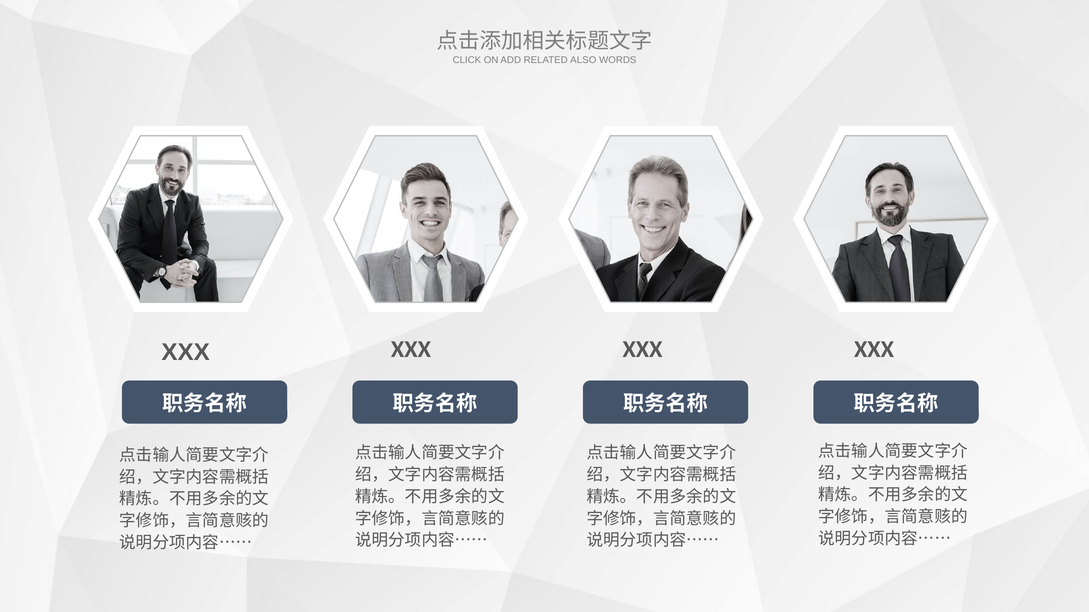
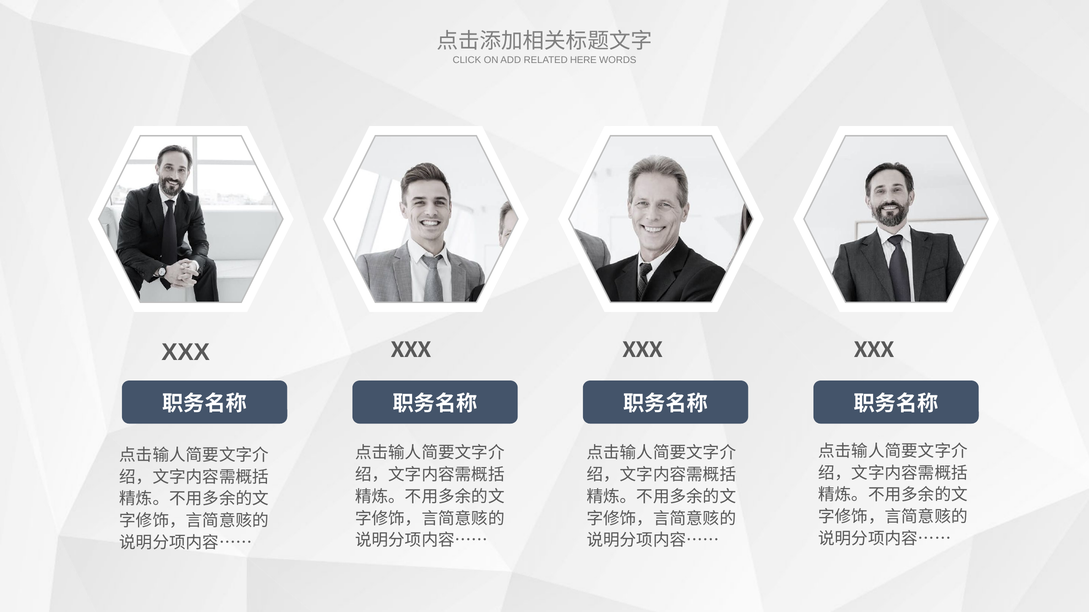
ALSO: ALSO -> HERE
